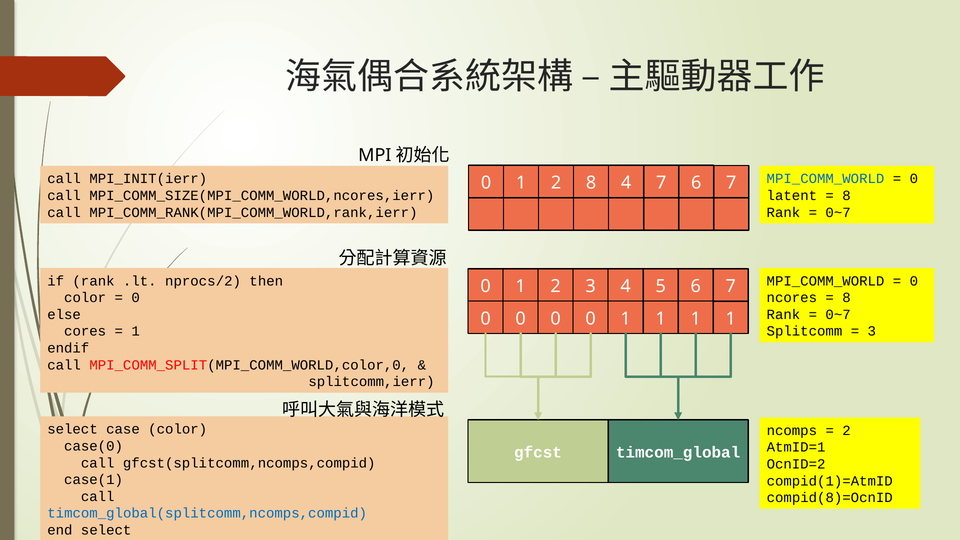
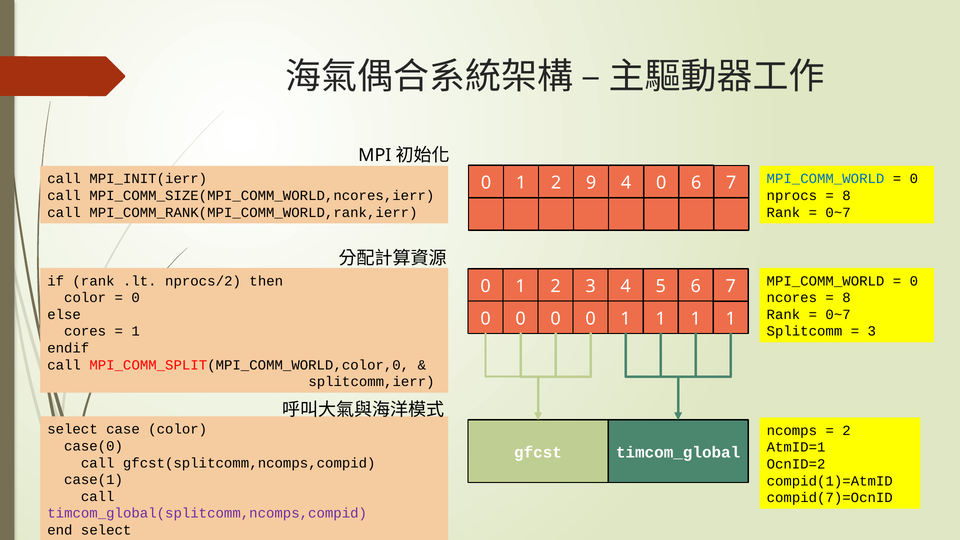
2 8: 8 -> 9
4 7: 7 -> 0
latent: latent -> nprocs
compid(8)=OcnID: compid(8)=OcnID -> compid(7)=OcnID
timcom_global(splitcomm,ncomps,compid colour: blue -> purple
